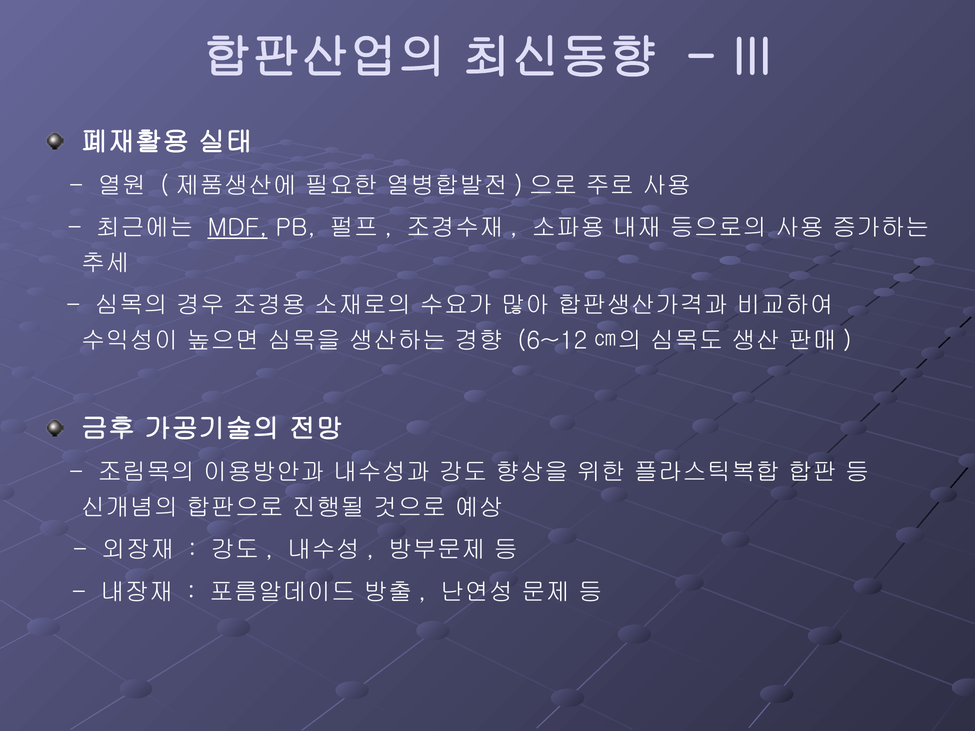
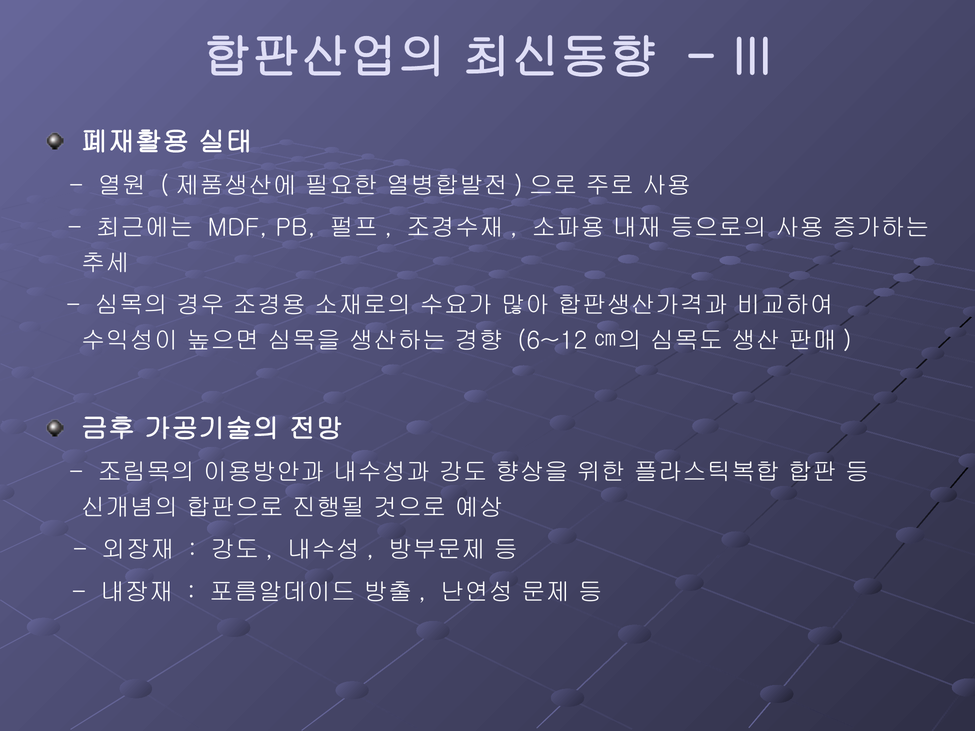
MDF underline: present -> none
